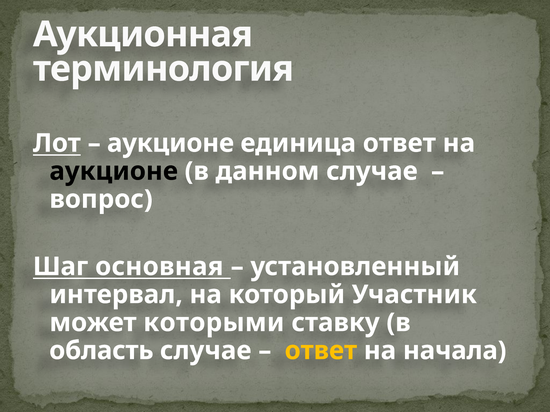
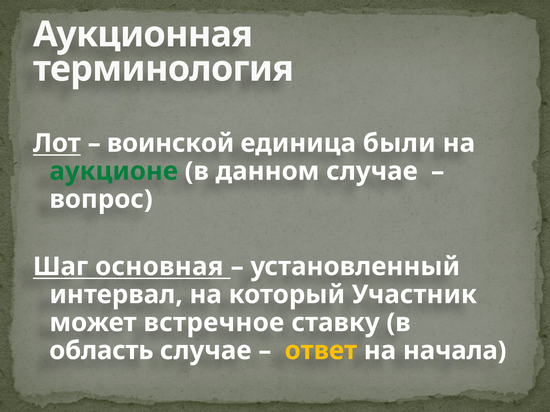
аукционе at (171, 143): аукционе -> воинской
единица ответ: ответ -> были
аукционе at (114, 171) colour: black -> green
которыми: которыми -> встречное
